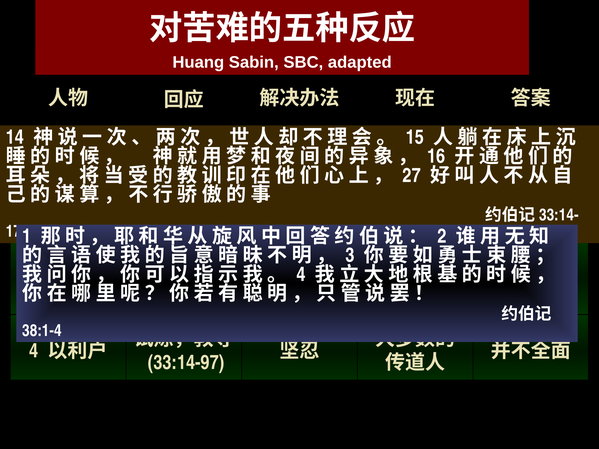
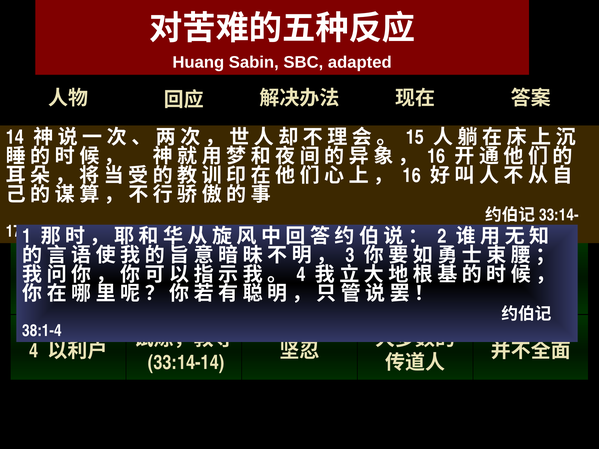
27 at (412, 176): 27 -> 16
33:14-97: 33:14-97 -> 33:14-14
